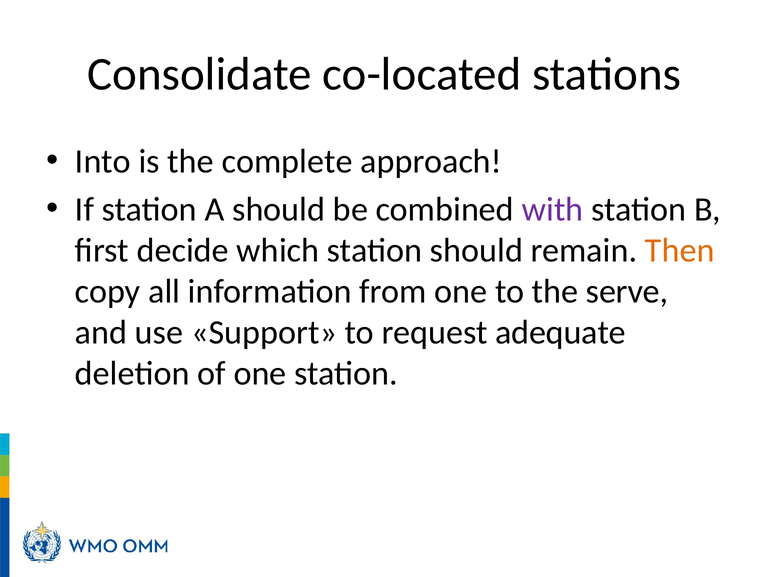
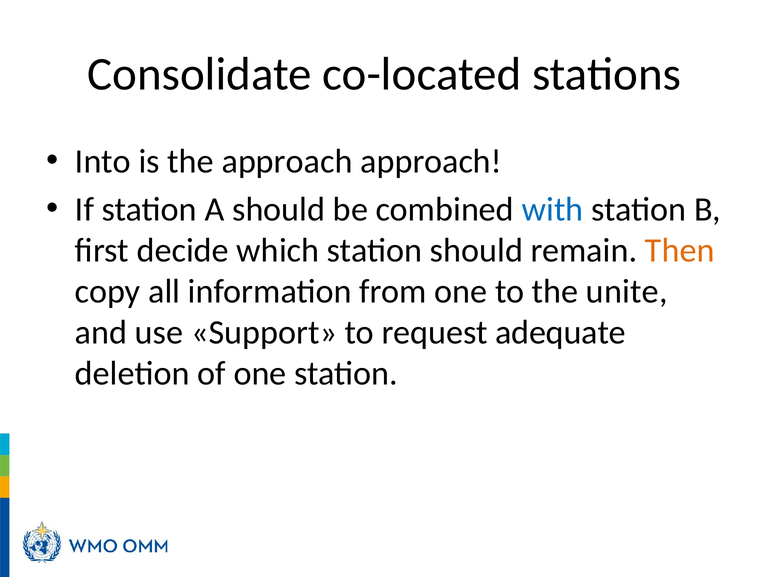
the complete: complete -> approach
with colour: purple -> blue
serve: serve -> unite
